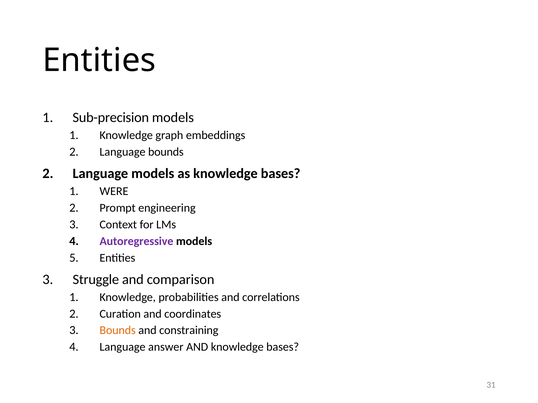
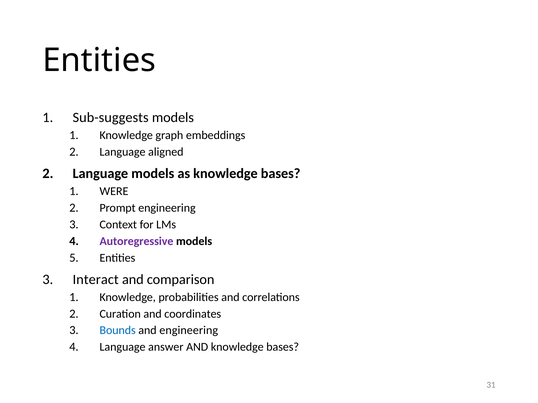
Sub-precision: Sub-precision -> Sub-suggests
Language bounds: bounds -> aligned
Struggle: Struggle -> Interact
Bounds at (118, 331) colour: orange -> blue
and constraining: constraining -> engineering
